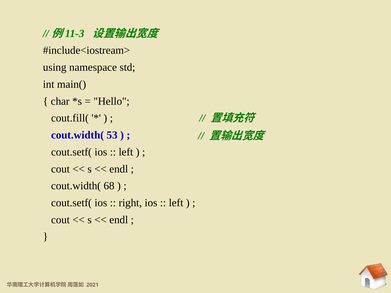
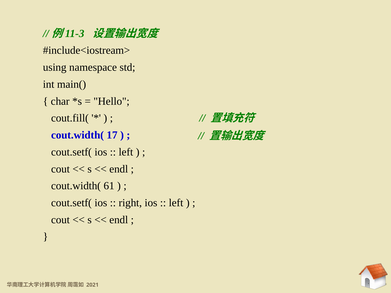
53: 53 -> 17
68: 68 -> 61
